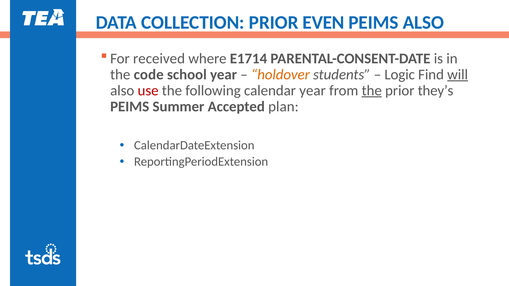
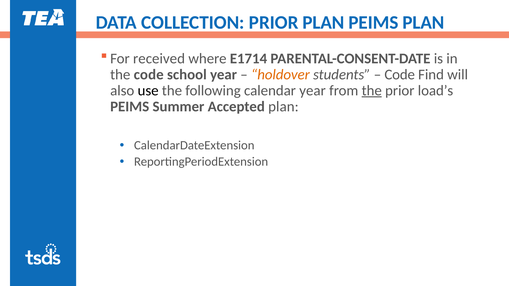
PRIOR EVEN: EVEN -> PLAN
PEIMS ALSO: ALSO -> PLAN
Logic at (400, 75): Logic -> Code
will underline: present -> none
use colour: red -> black
they’s: they’s -> load’s
